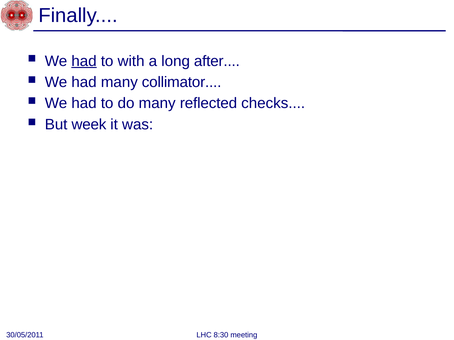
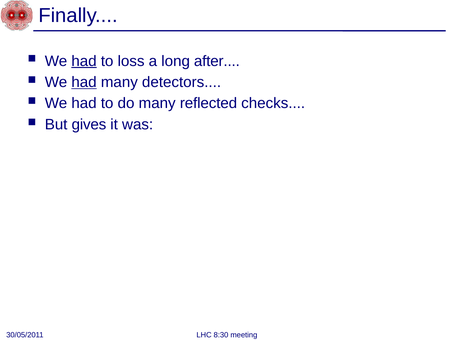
with: with -> loss
had at (84, 82) underline: none -> present
collimator: collimator -> detectors
week: week -> gives
